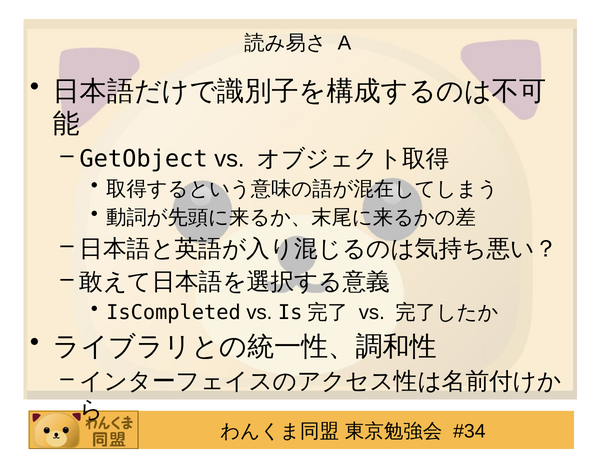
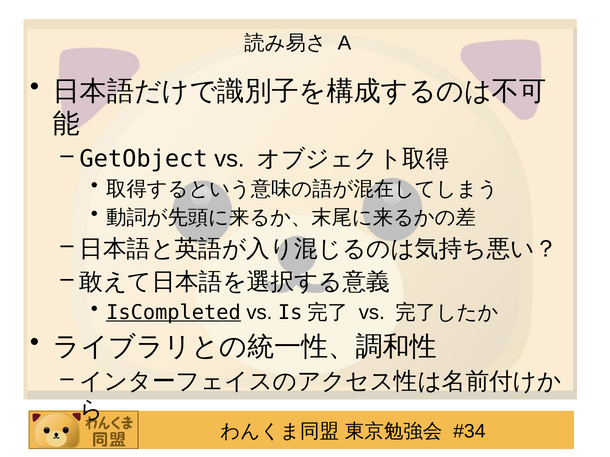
IsCompleted underline: none -> present
